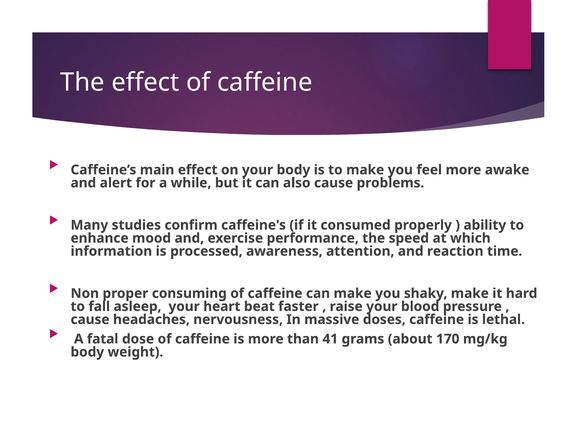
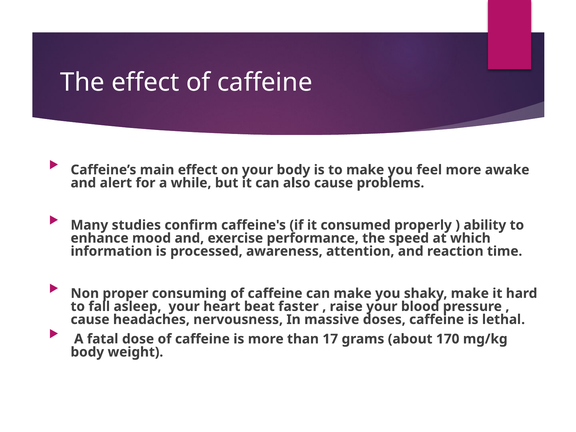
41: 41 -> 17
